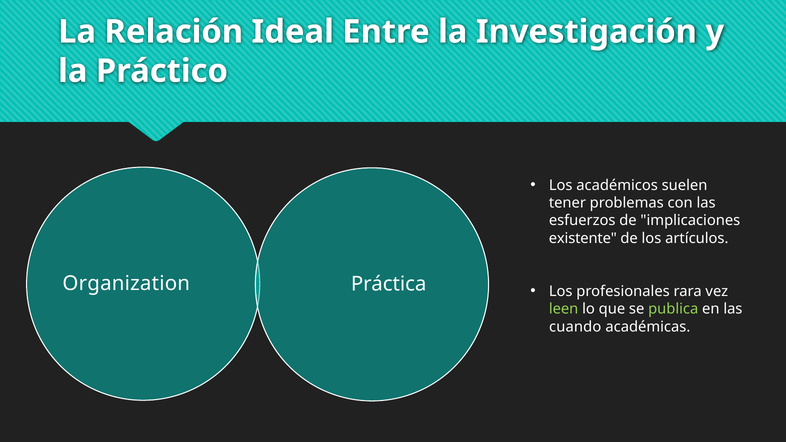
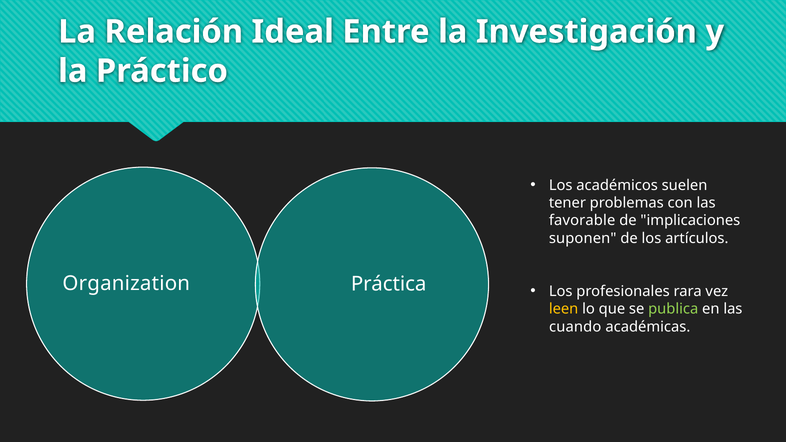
esfuerzos: esfuerzos -> favorable
existente: existente -> suponen
leen colour: light green -> yellow
